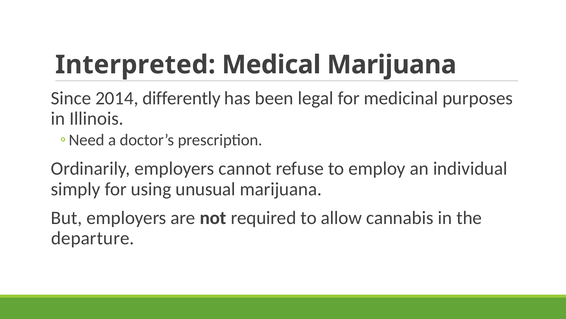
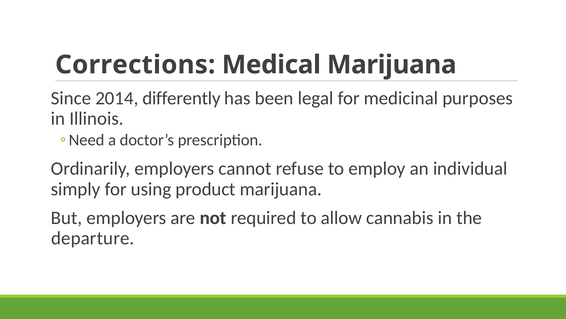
Interpreted: Interpreted -> Corrections
unusual: unusual -> product
